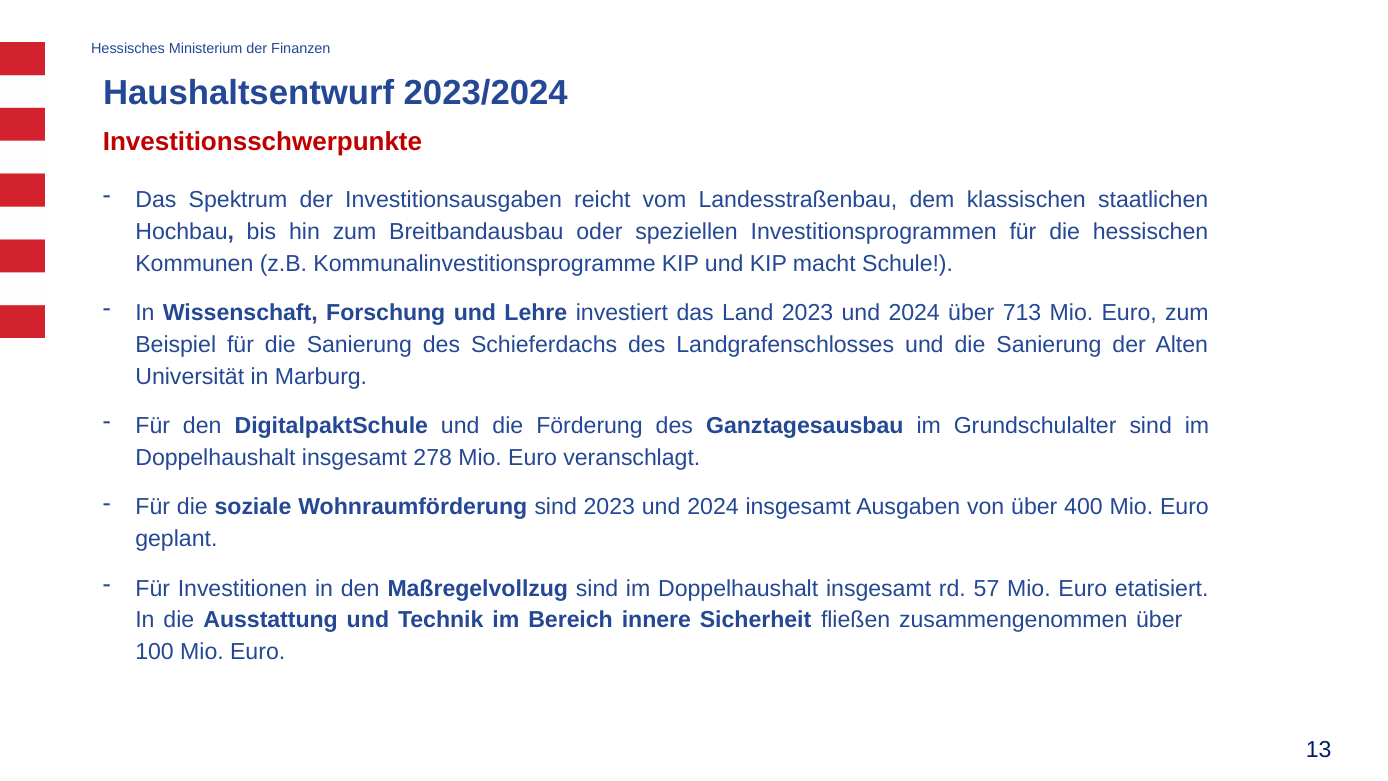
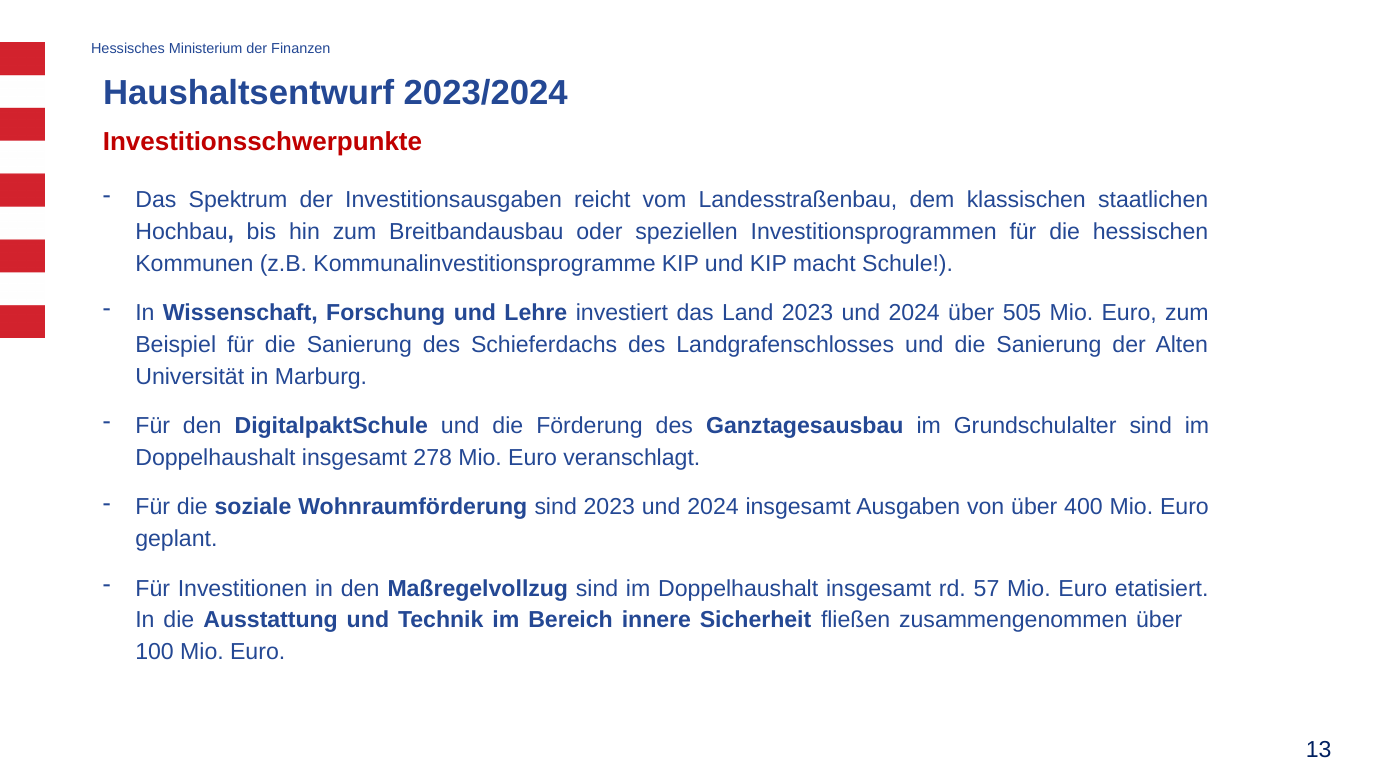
713: 713 -> 505
